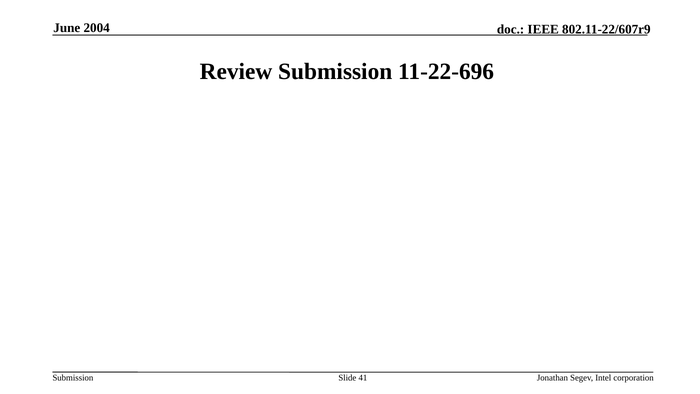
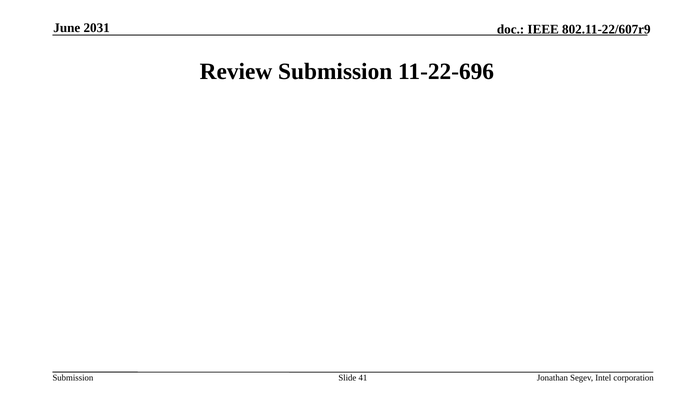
2004: 2004 -> 2031
